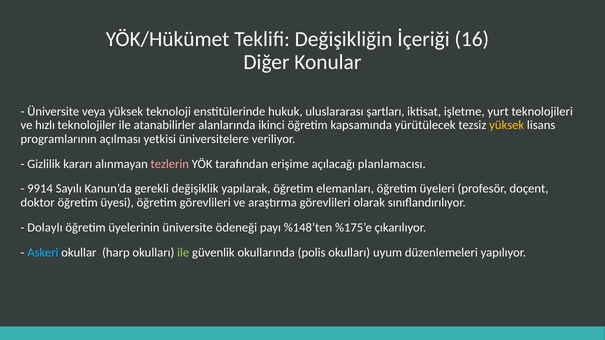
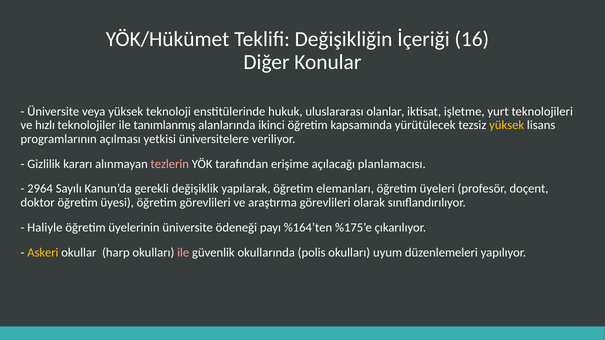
şartları: şartları -> olanlar
atanabilirler: atanabilirler -> tanımlanmış
9914: 9914 -> 2964
Dolaylı: Dolaylı -> Haliyle
%148’ten: %148’ten -> %164’ten
Askeri colour: light blue -> yellow
ile at (183, 253) colour: light green -> pink
